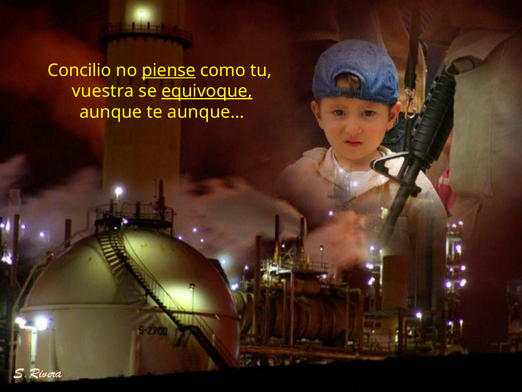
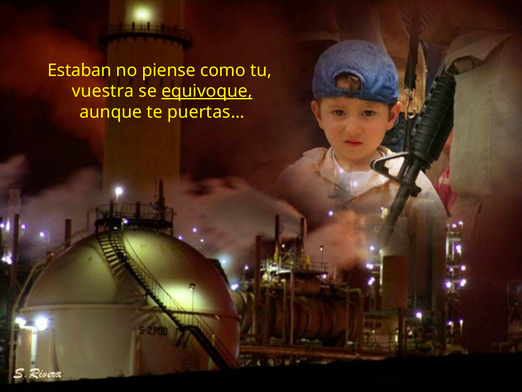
Concilio: Concilio -> Estaban
piense underline: present -> none
aunque…: aunque… -> puertas…
